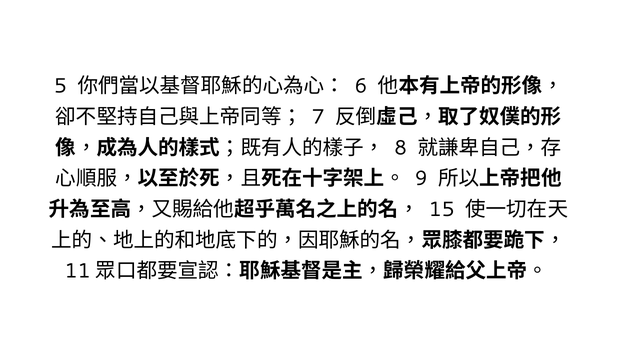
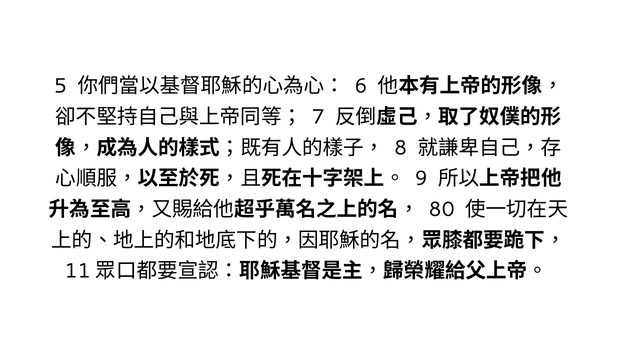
15: 15 -> 80
